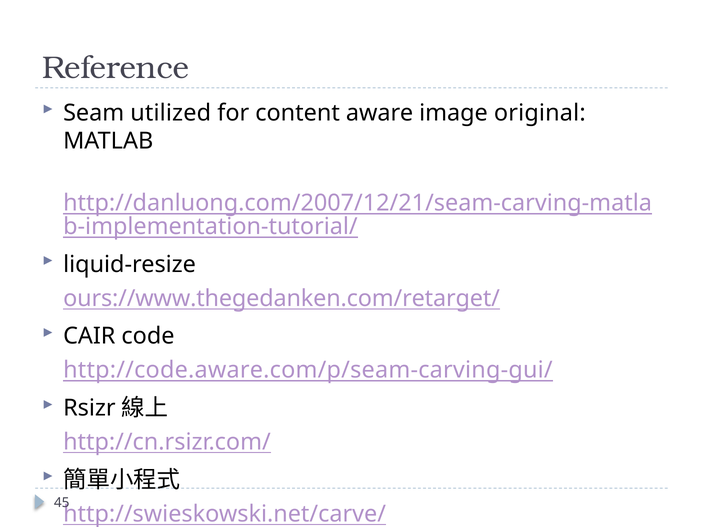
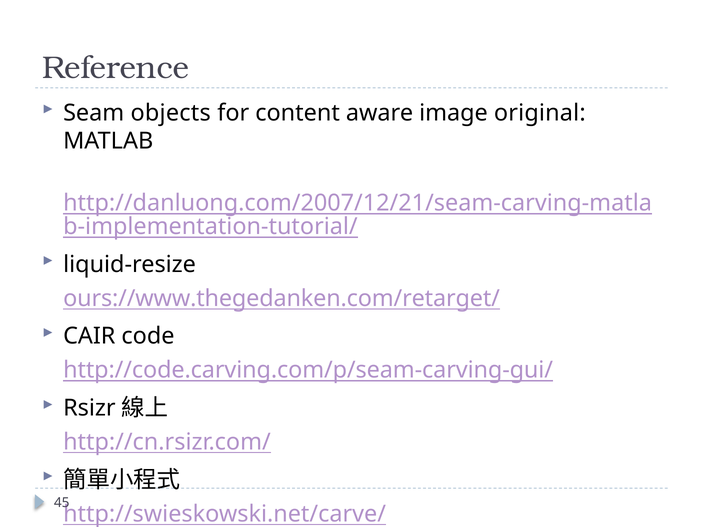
utilized: utilized -> objects
http://code.aware.com/p/seam-carving-gui/: http://code.aware.com/p/seam-carving-gui/ -> http://code.carving.com/p/seam-carving-gui/
